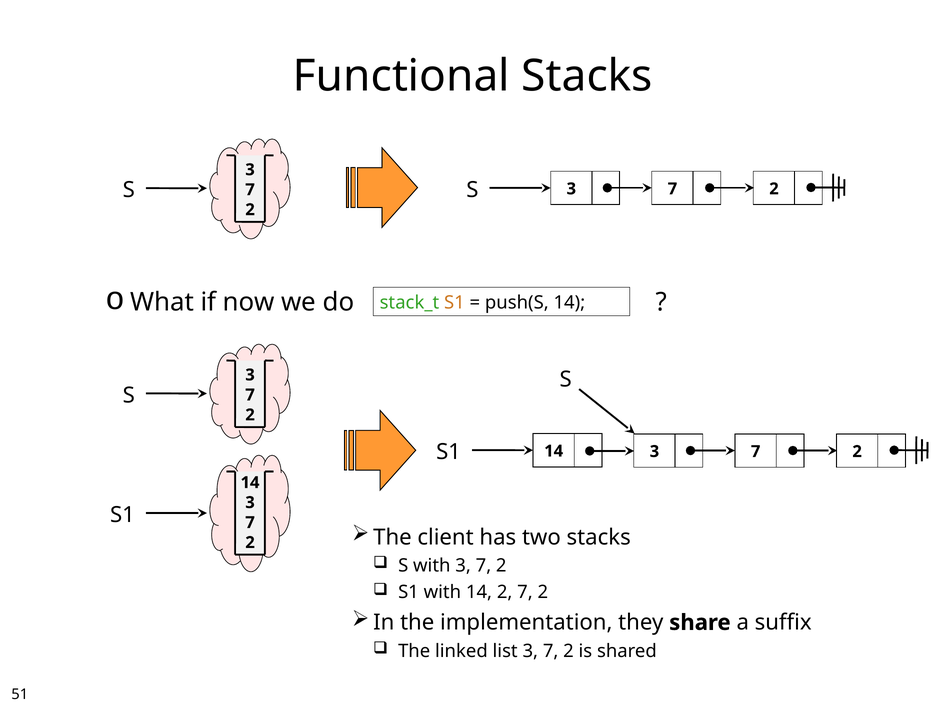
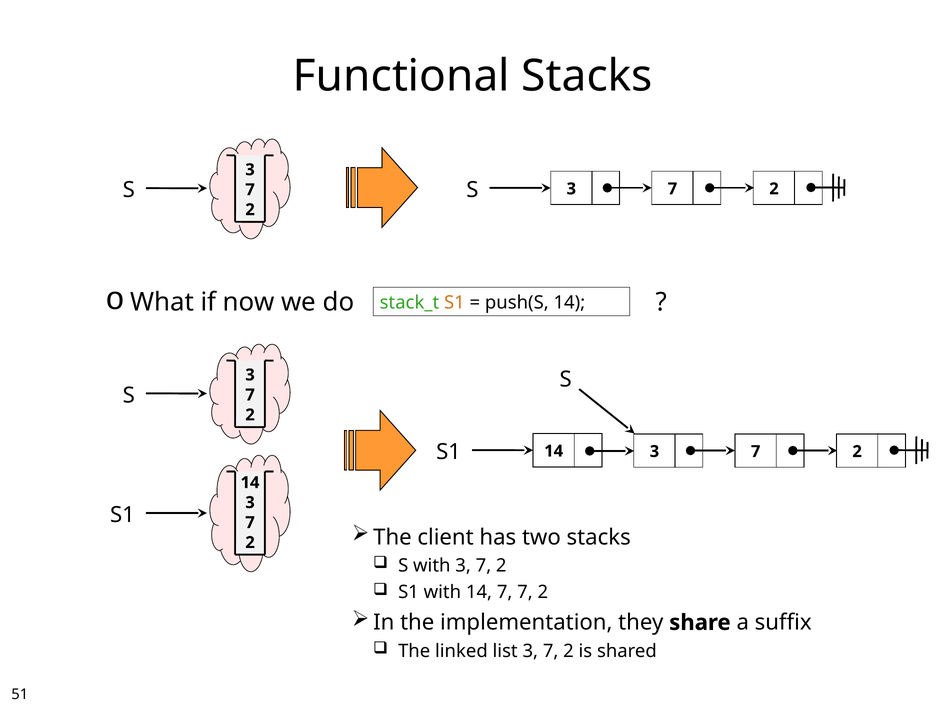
14 2: 2 -> 7
